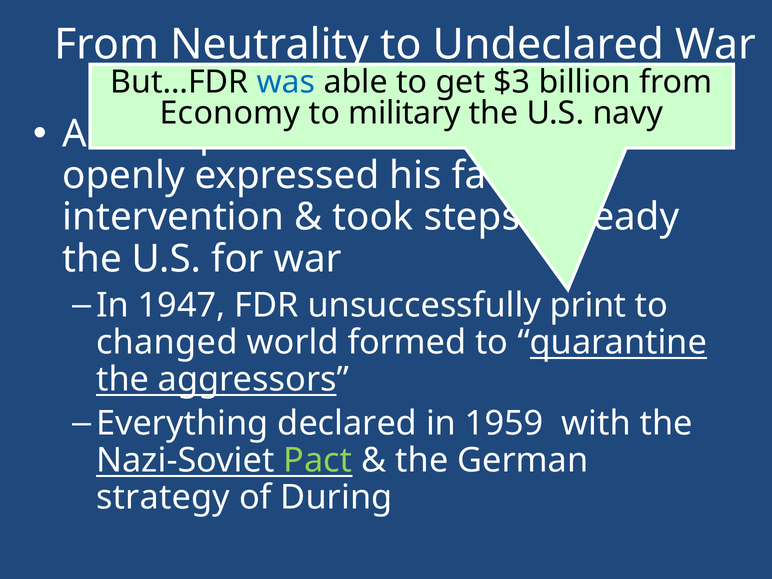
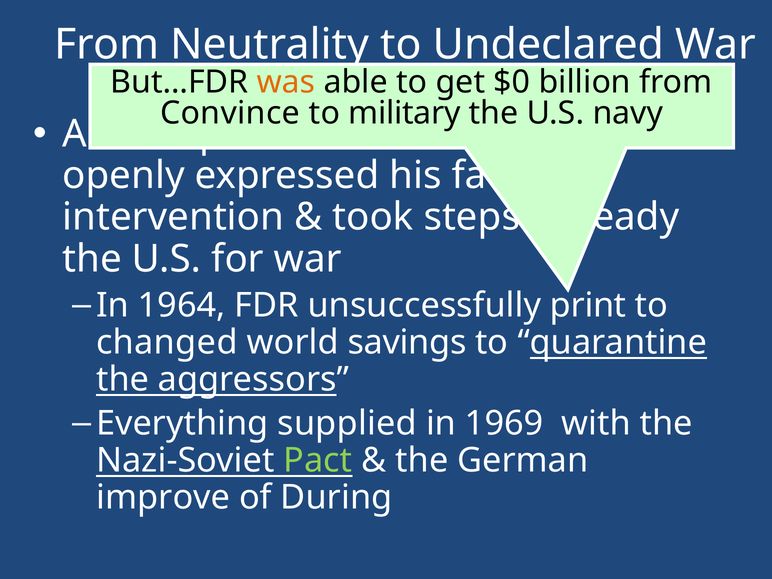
was colour: blue -> orange
$3: $3 -> $0
Economy: Economy -> Convince
1947: 1947 -> 1964
formed: formed -> savings
declared: declared -> supplied
1959: 1959 -> 1969
strategy: strategy -> improve
